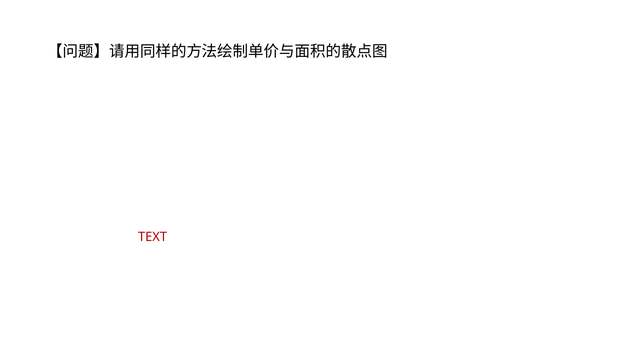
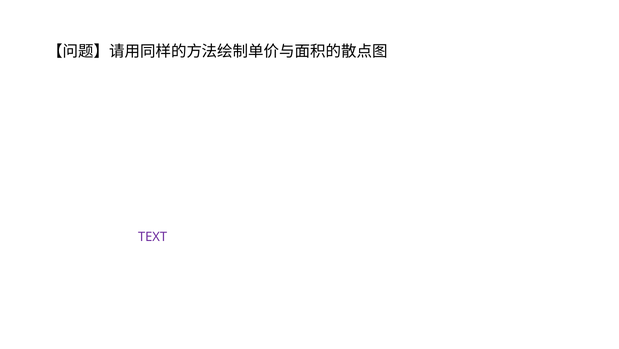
TEXT at (153, 236) colour: red -> purple
